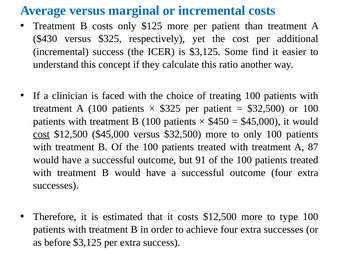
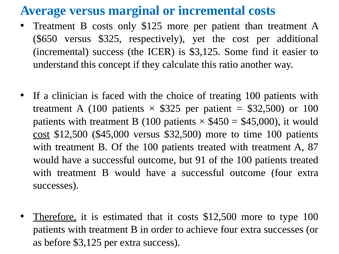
$430: $430 -> $650
to only: only -> time
Therefore underline: none -> present
